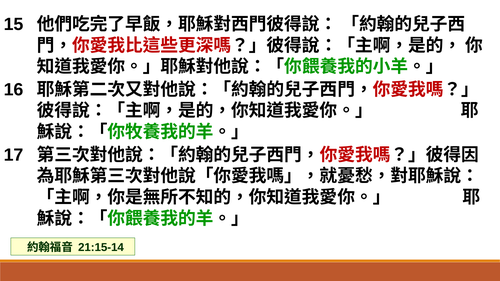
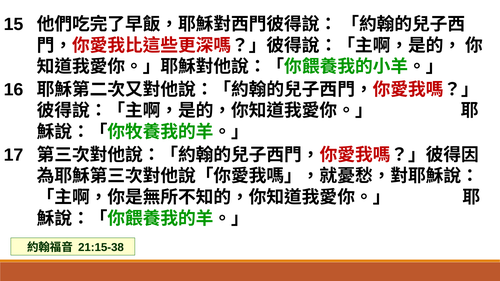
21:15-14: 21:15-14 -> 21:15-38
